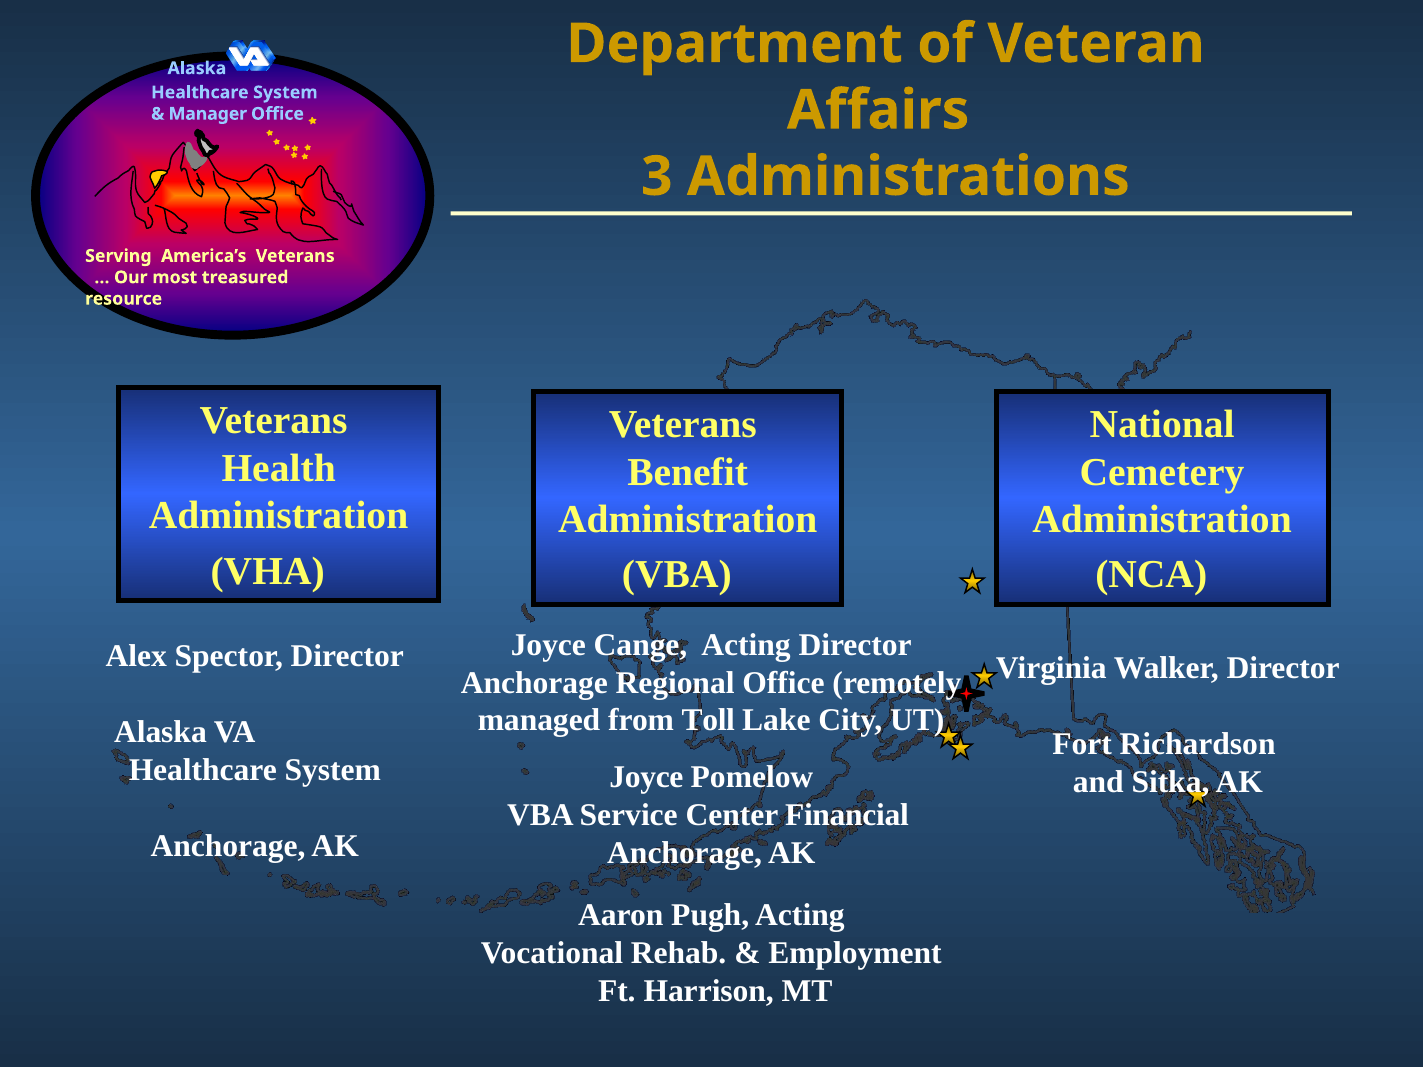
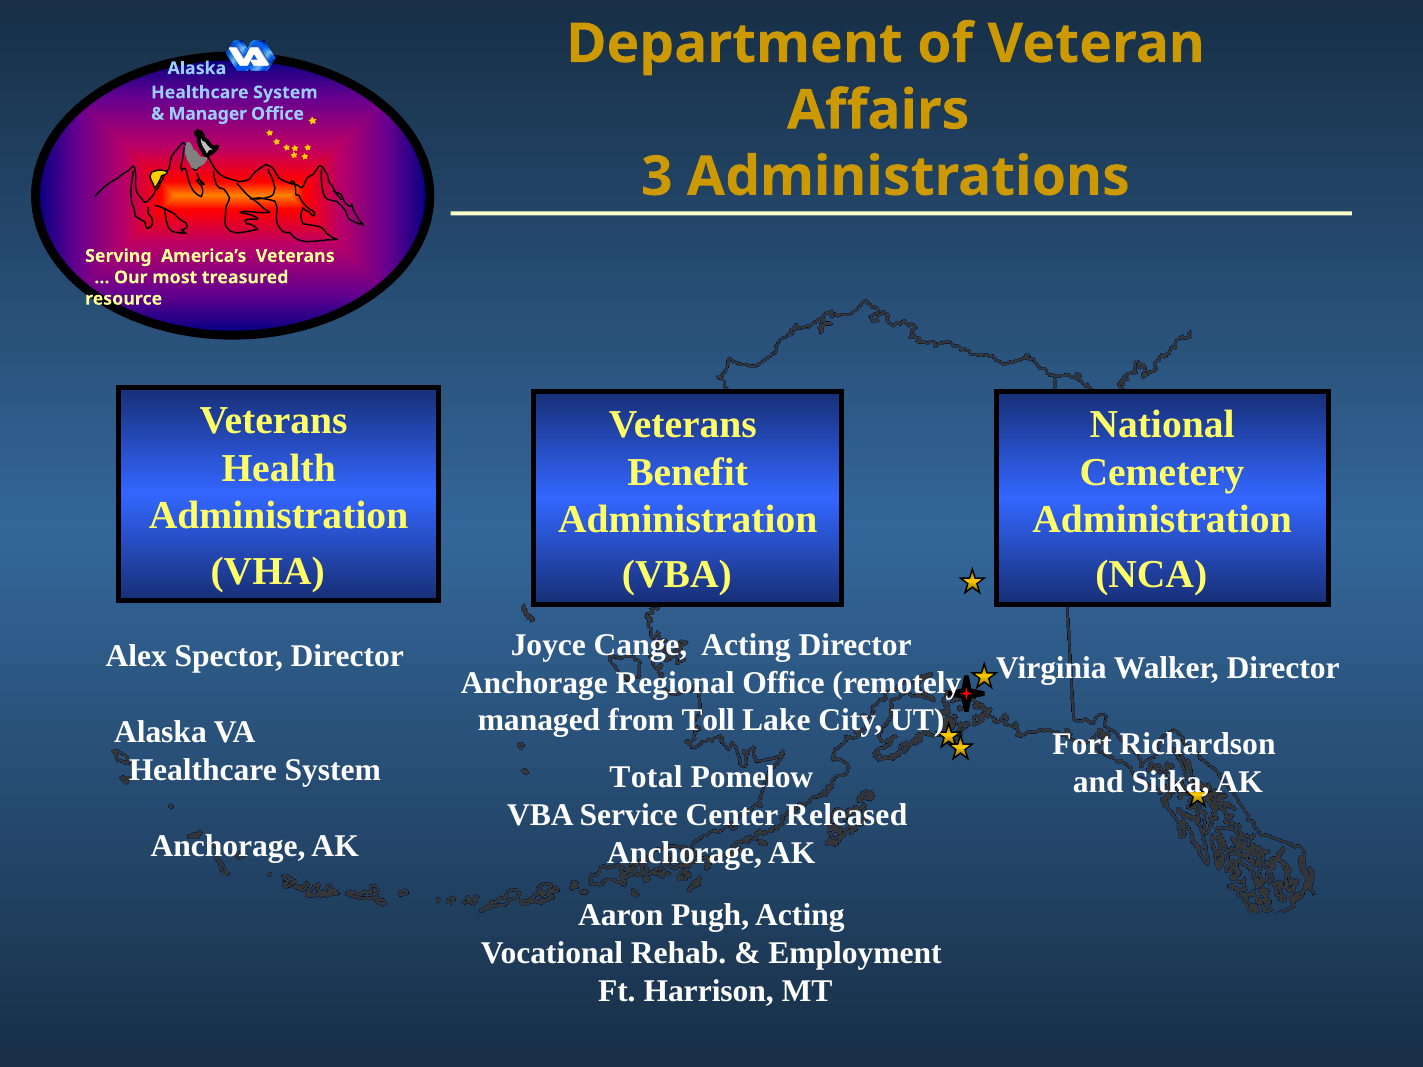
Joyce at (646, 778): Joyce -> Total
Financial: Financial -> Released
